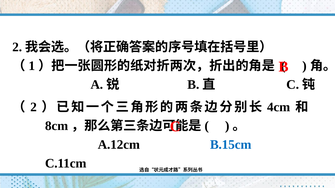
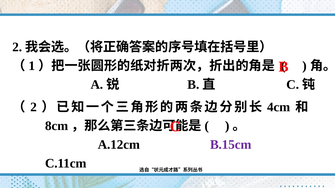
B.15cm colour: blue -> purple
